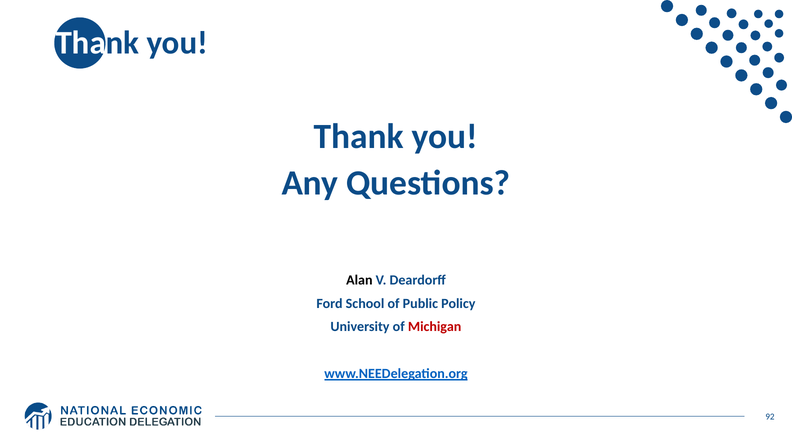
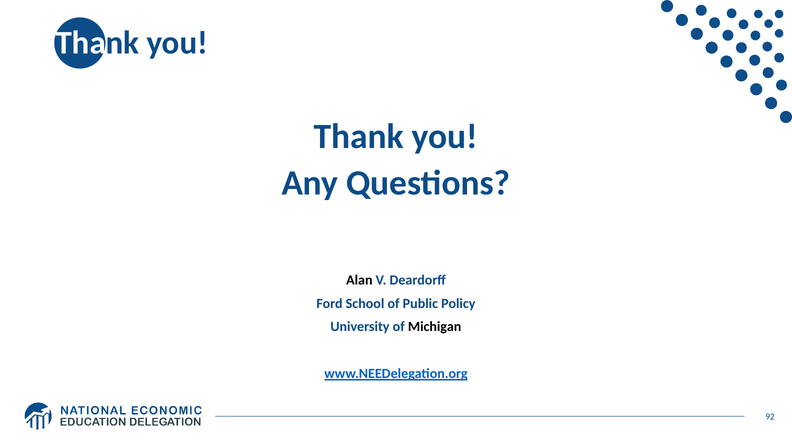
Michigan colour: red -> black
